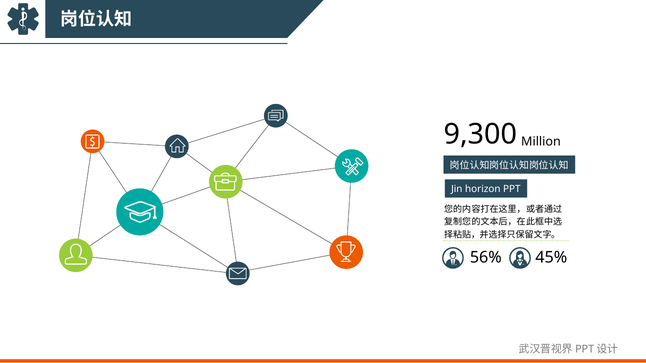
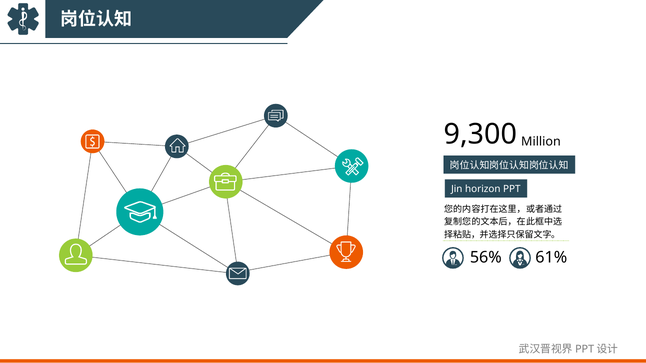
45%: 45% -> 61%
